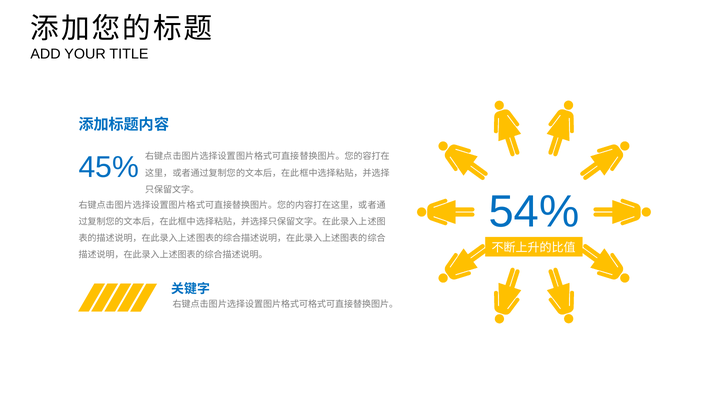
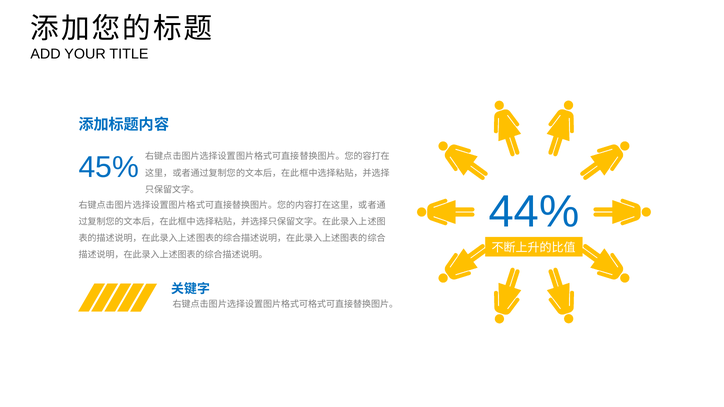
54%: 54% -> 44%
